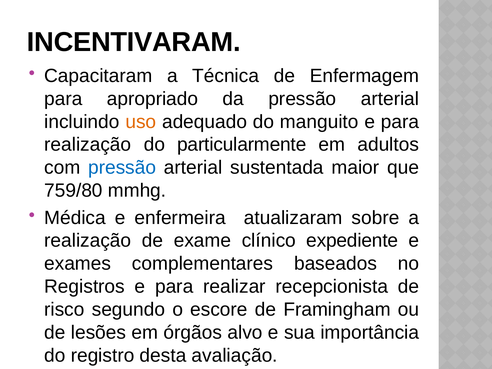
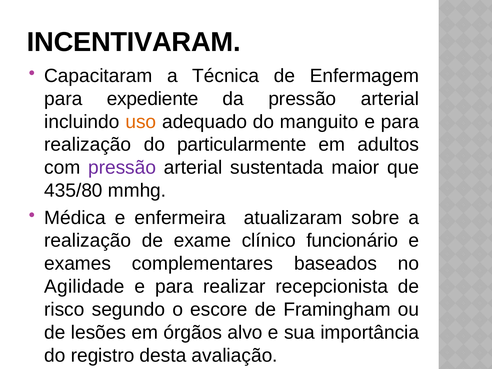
apropriado: apropriado -> expediente
pressão at (122, 168) colour: blue -> purple
759/80: 759/80 -> 435/80
expediente: expediente -> funcionário
Registros: Registros -> Agilidade
